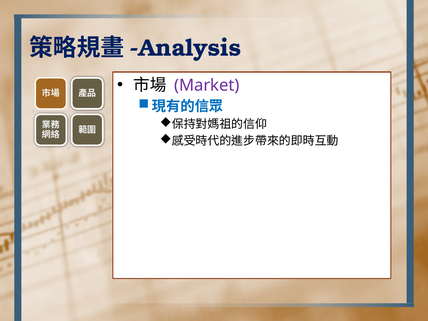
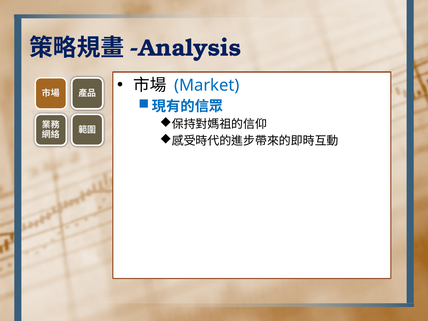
Market colour: purple -> blue
